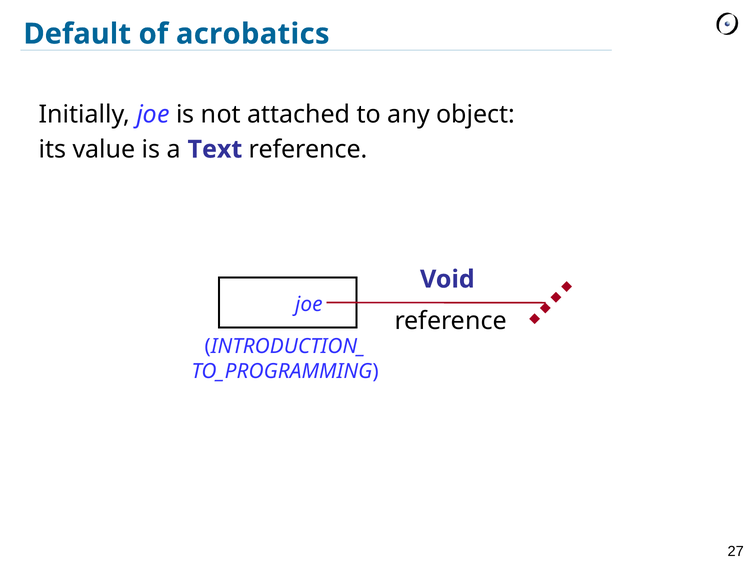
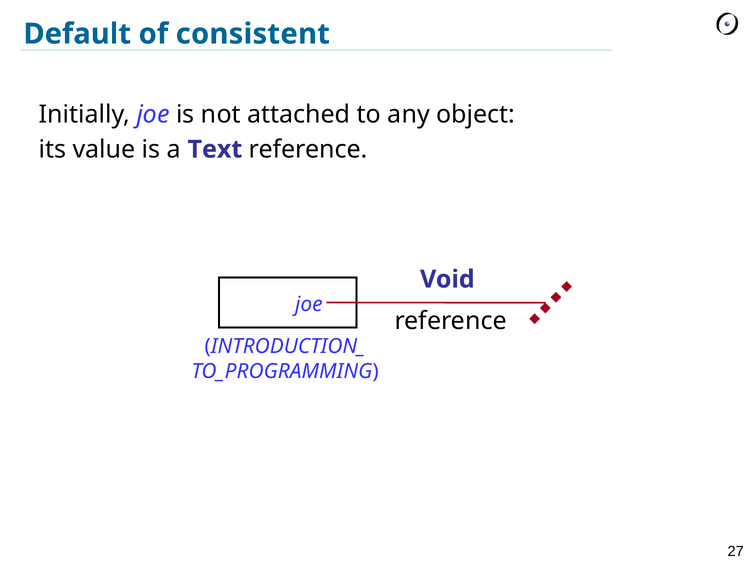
acrobatics: acrobatics -> consistent
